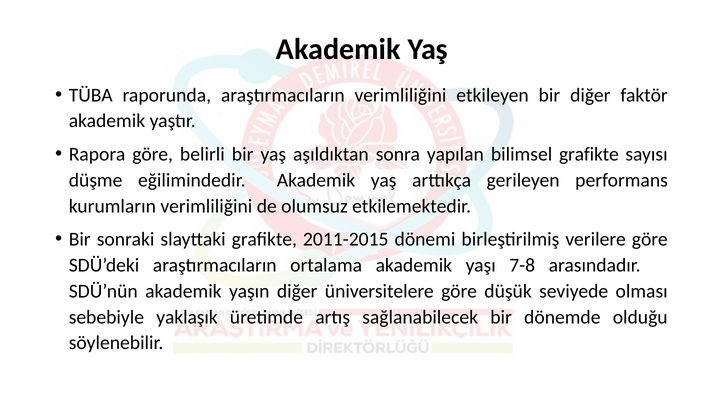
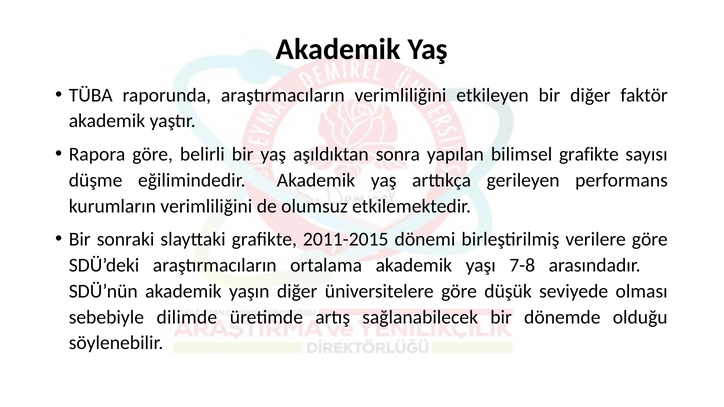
yaklaşık: yaklaşık -> dilimde
